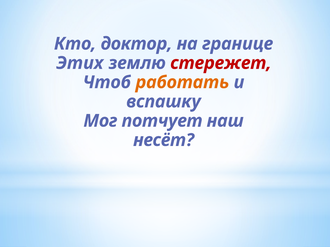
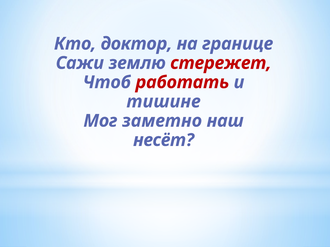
Этих: Этих -> Сажи
работать colour: orange -> red
вспашку: вспашку -> тишине
потчует: потчует -> заметно
